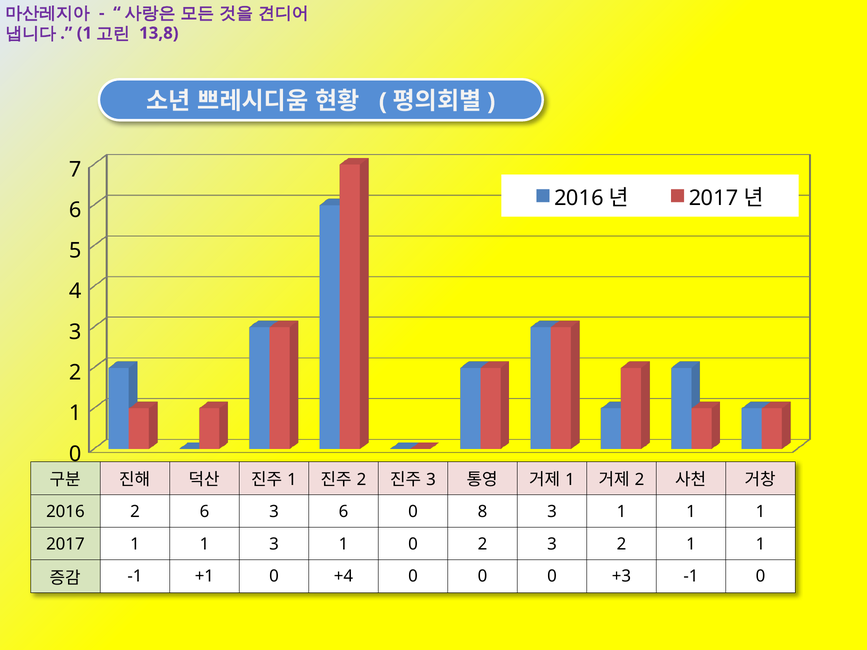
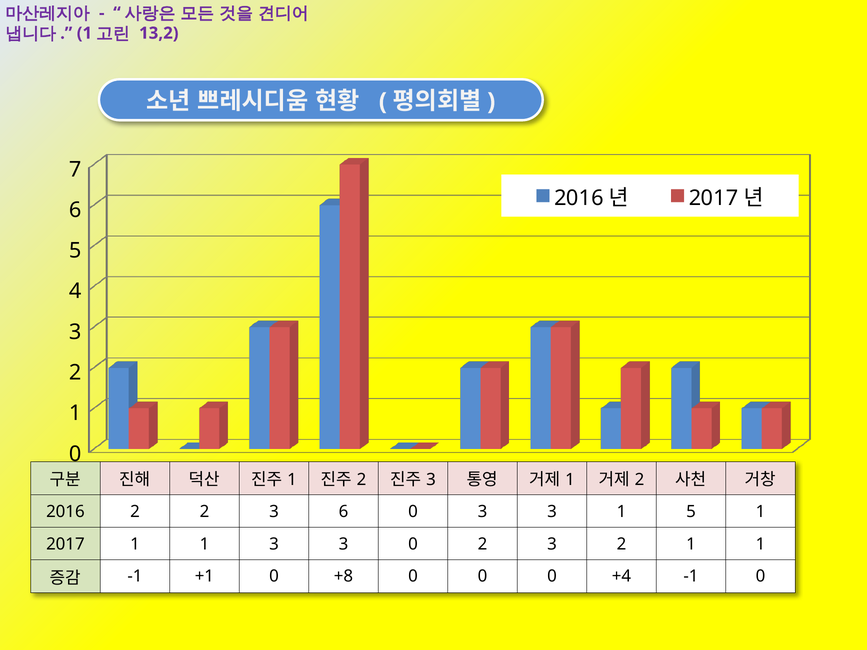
13,8: 13,8 -> 13,2
2 6: 6 -> 2
0 8: 8 -> 3
3 1 1: 1 -> 5
1 3 1: 1 -> 3
+4: +4 -> +8
+3: +3 -> +4
